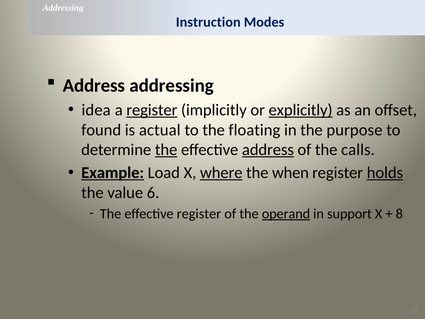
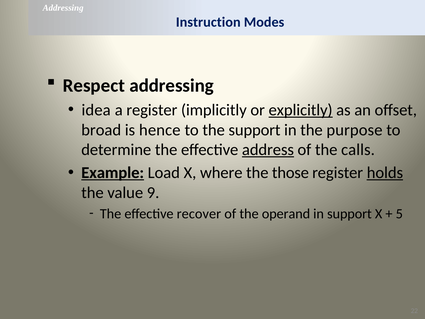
Address at (94, 86): Address -> Respect
register at (152, 110) underline: present -> none
found: found -> broad
actual: actual -> hence
the floating: floating -> support
the at (166, 150) underline: present -> none
where underline: present -> none
when: when -> those
6: 6 -> 9
effective register: register -> recover
operand underline: present -> none
8: 8 -> 5
